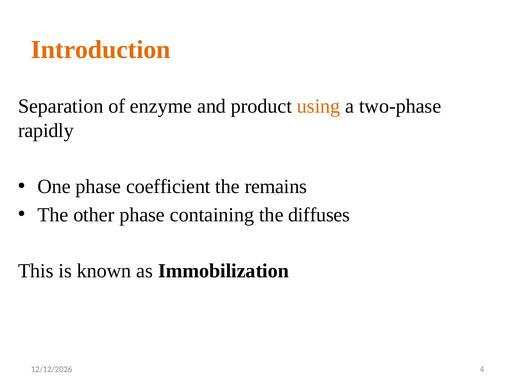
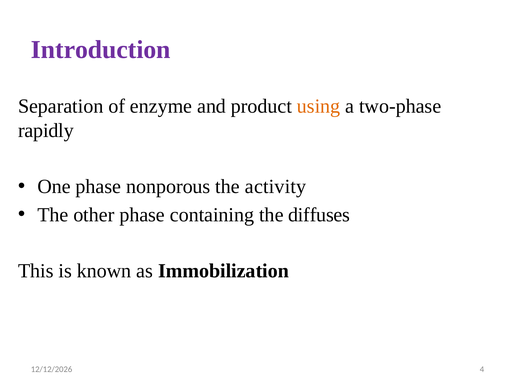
Introduction colour: orange -> purple
coefficient: coefficient -> nonporous
remains: remains -> activity
